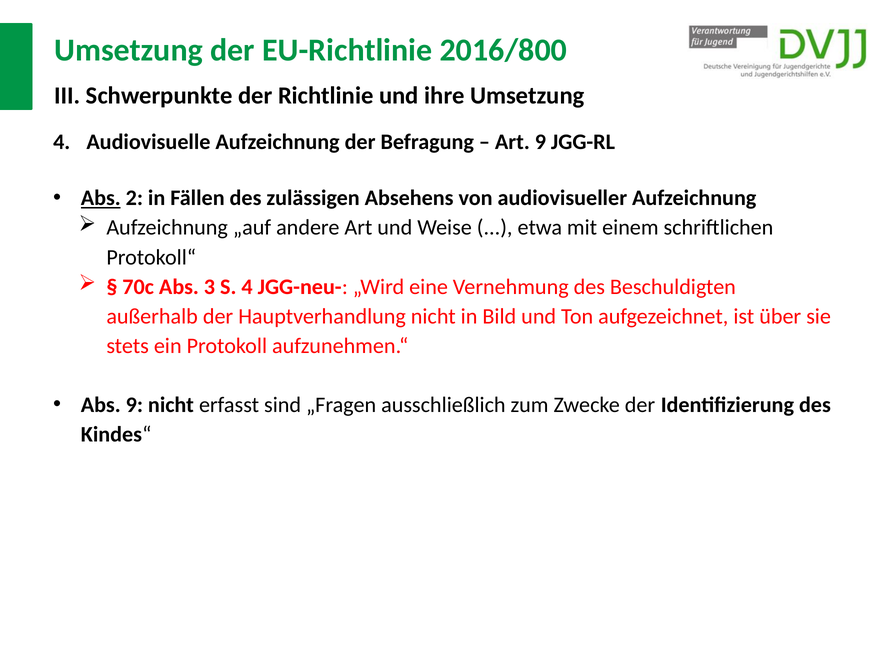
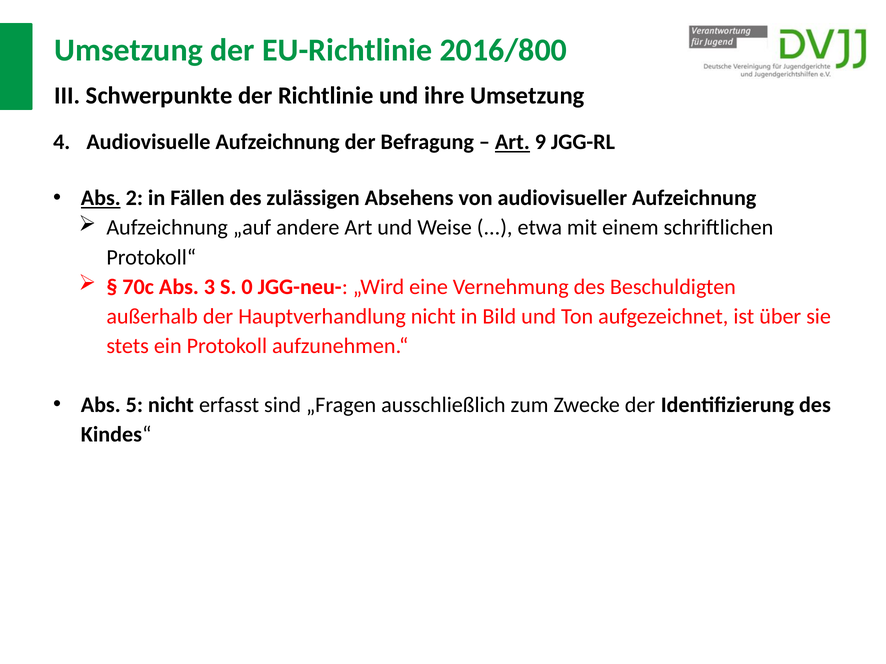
Art at (512, 142) underline: none -> present
S 4: 4 -> 0
Abs 9: 9 -> 5
